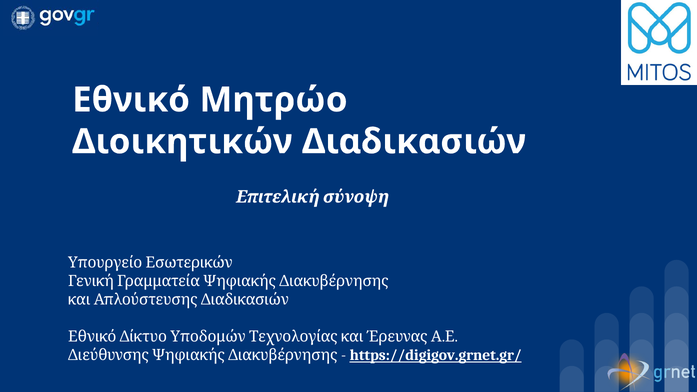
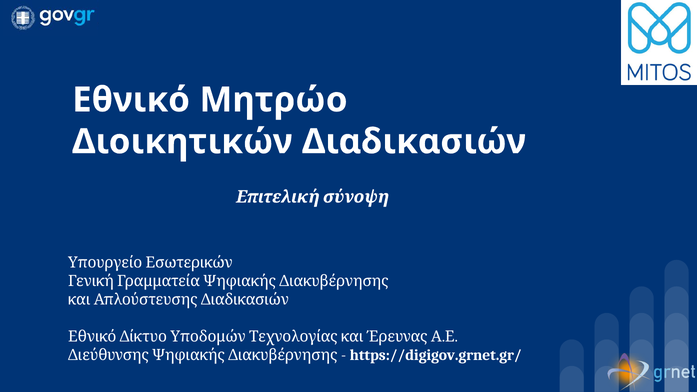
https://digigov.grnet.gr/ underline: present -> none
